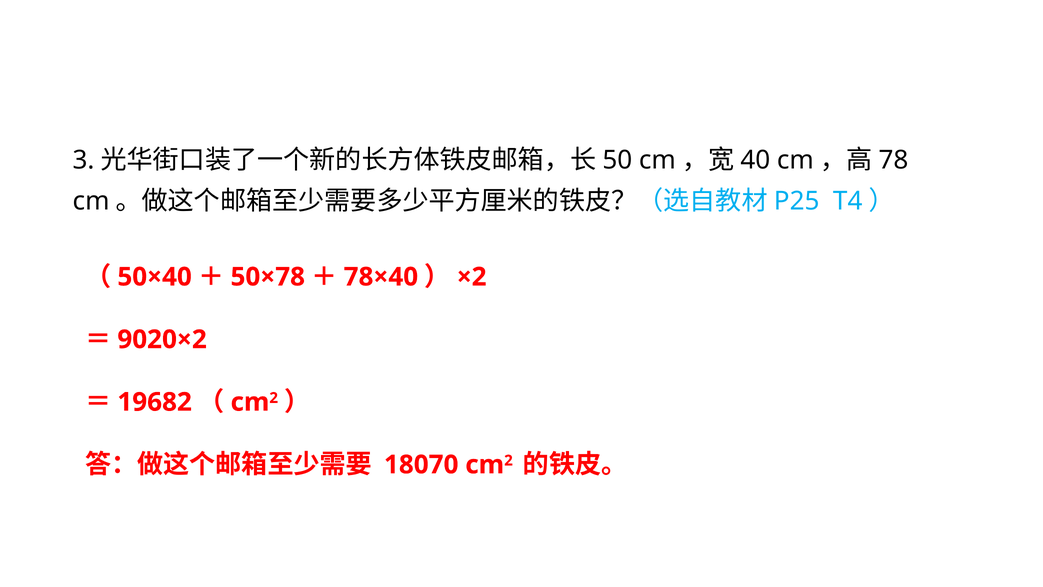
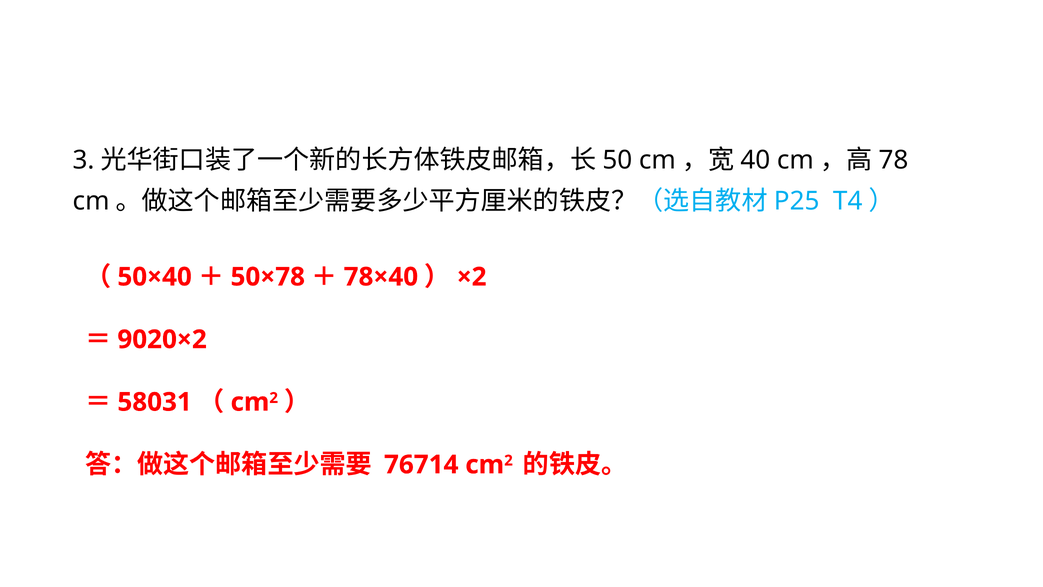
19682: 19682 -> 58031
18070: 18070 -> 76714
